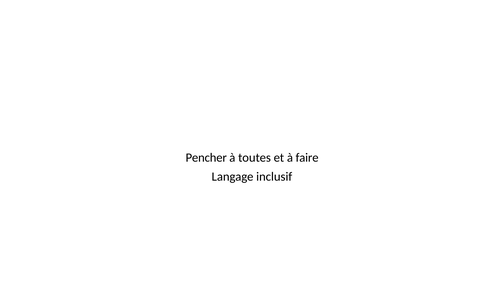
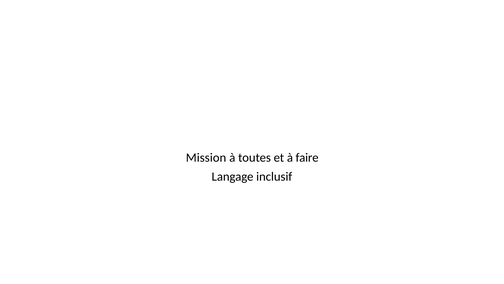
Pencher: Pencher -> Mission
